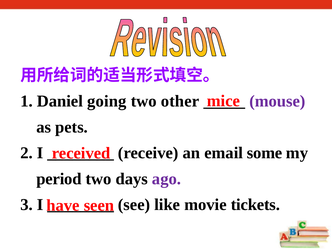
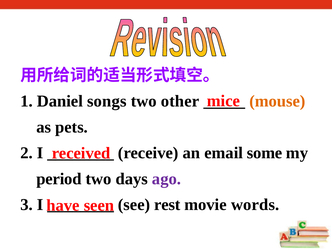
going: going -> songs
mouse colour: purple -> orange
like: like -> rest
tickets: tickets -> words
